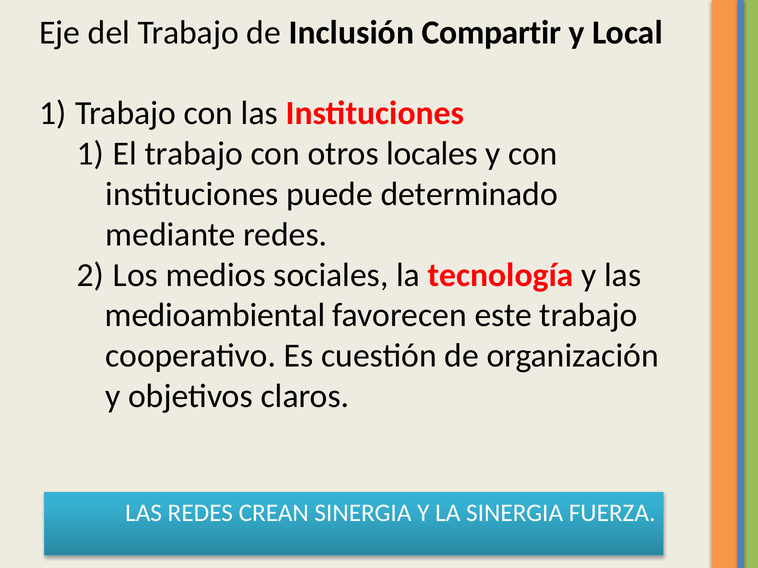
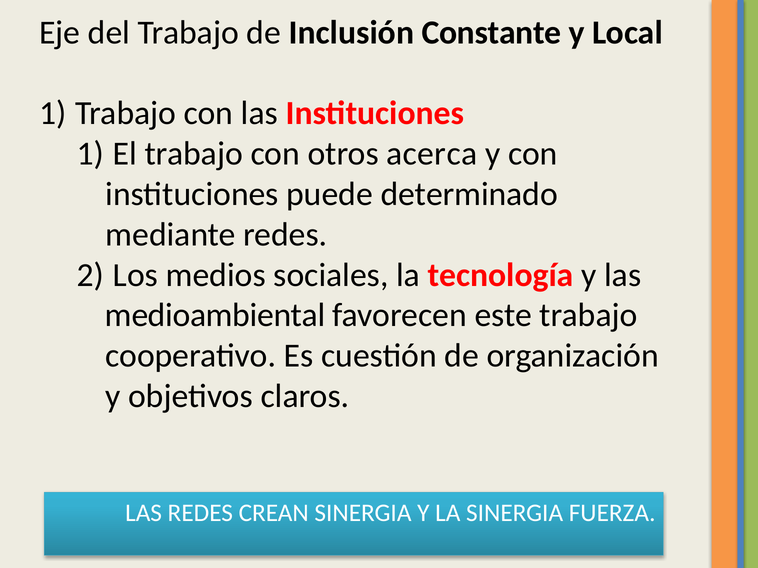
Compartir: Compartir -> Constante
locales: locales -> acerca
